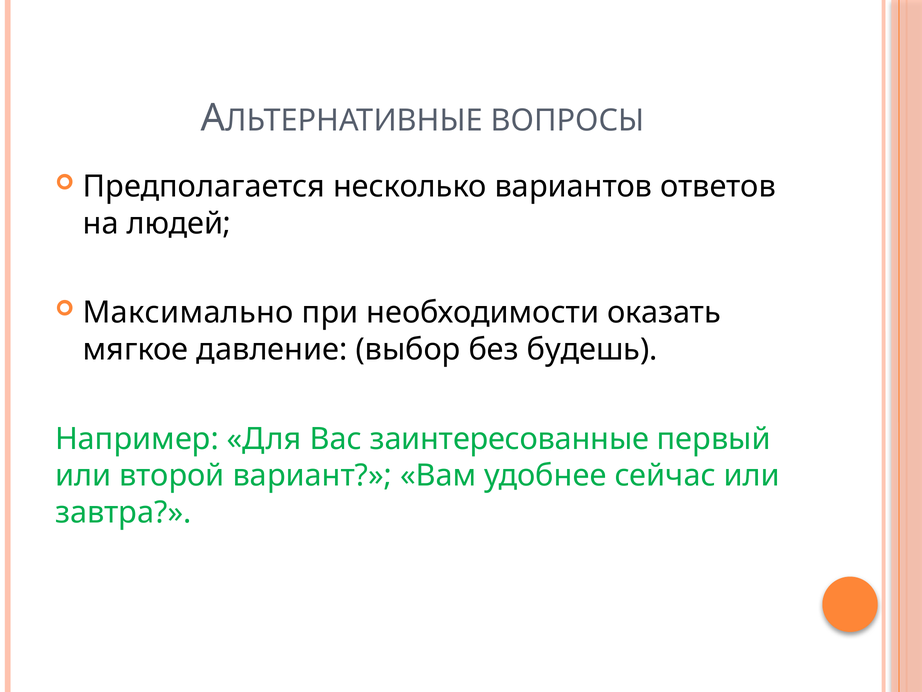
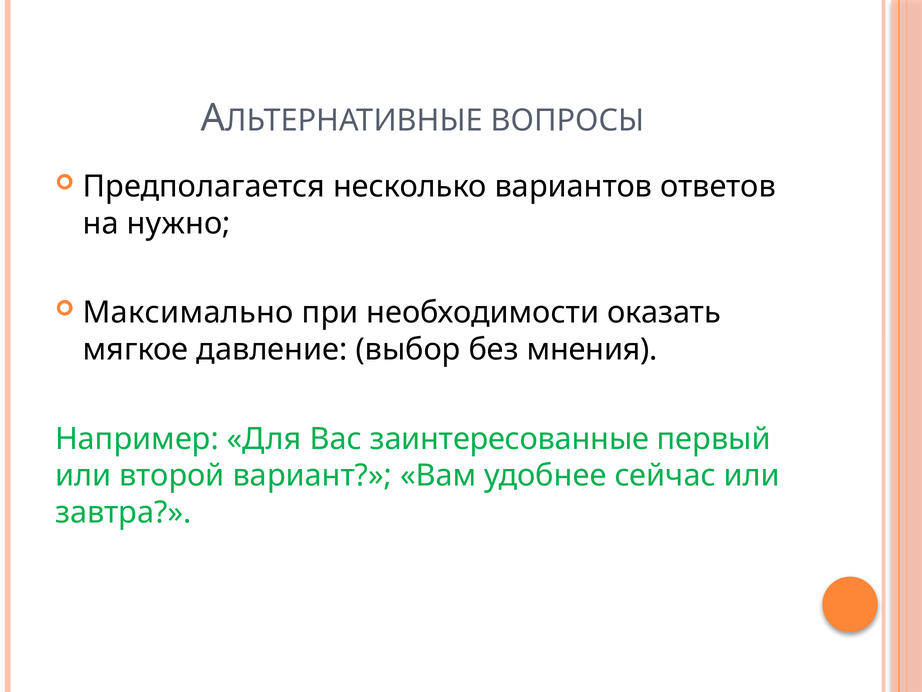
людей: людей -> нужно
будешь: будешь -> мнения
